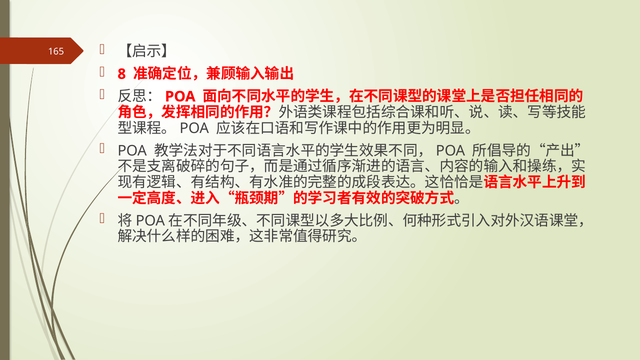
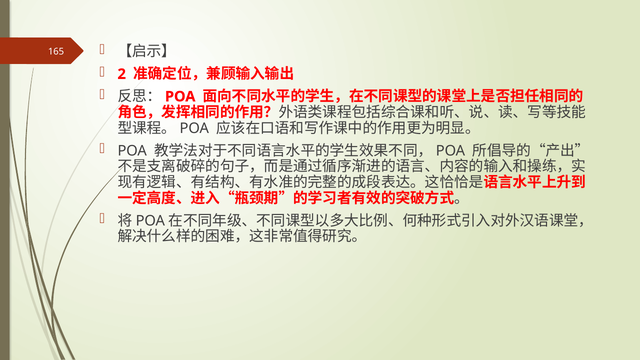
8: 8 -> 2
